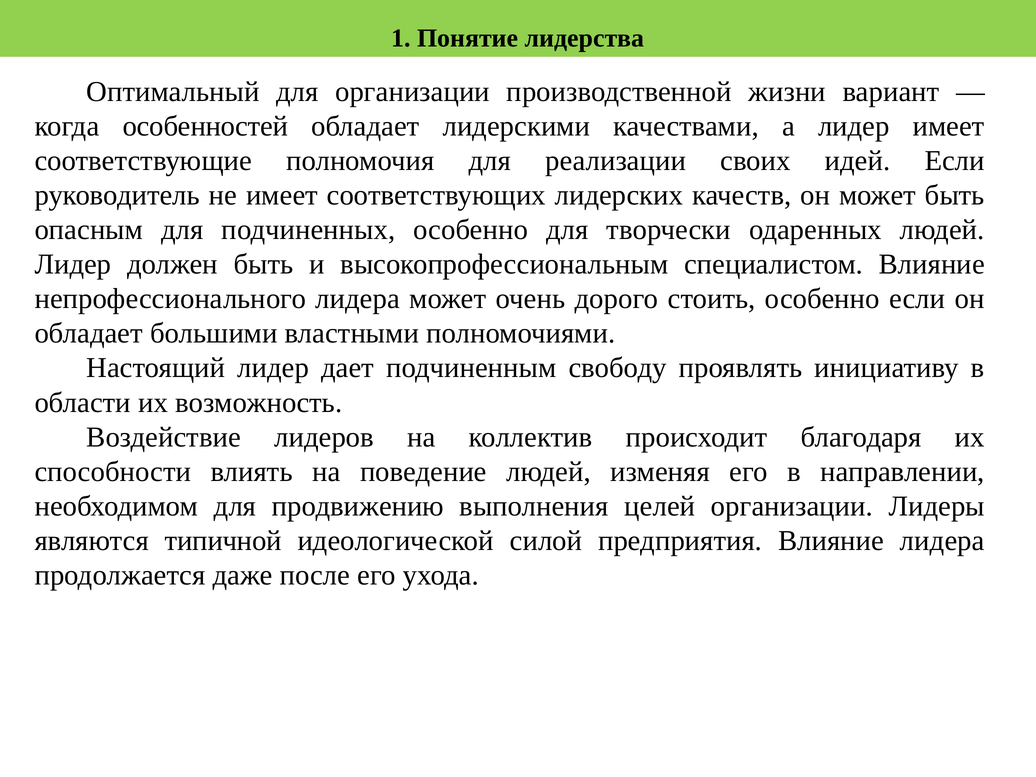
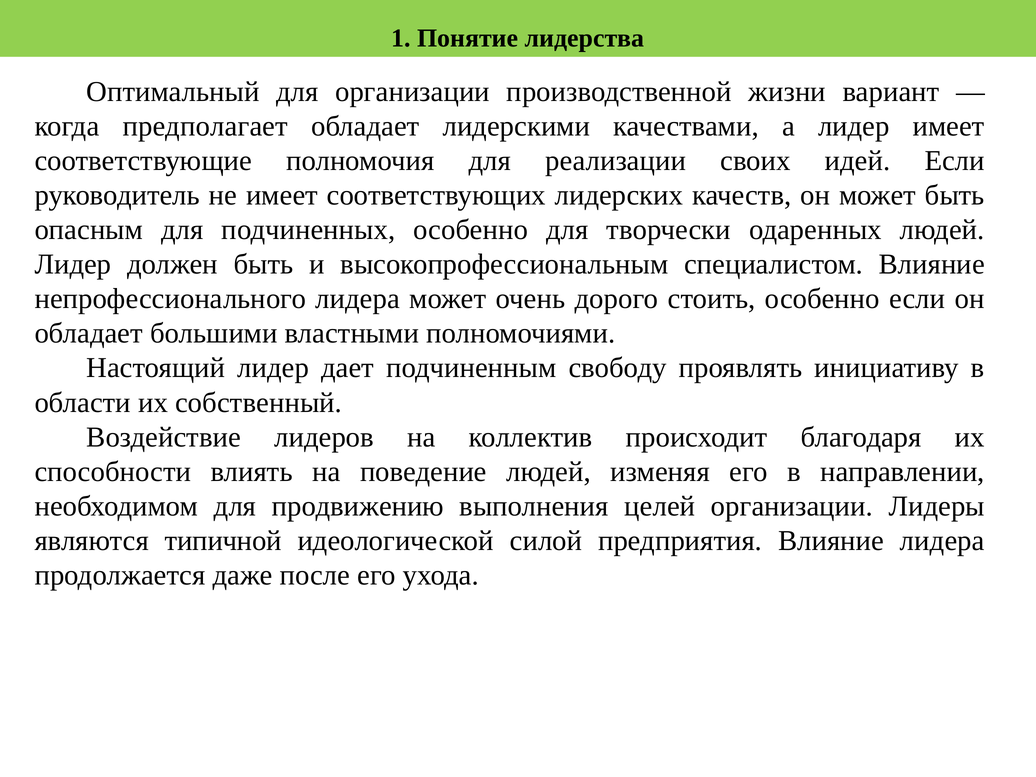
особенностей: особенностей -> предполагает
возможность: возможность -> собственный
